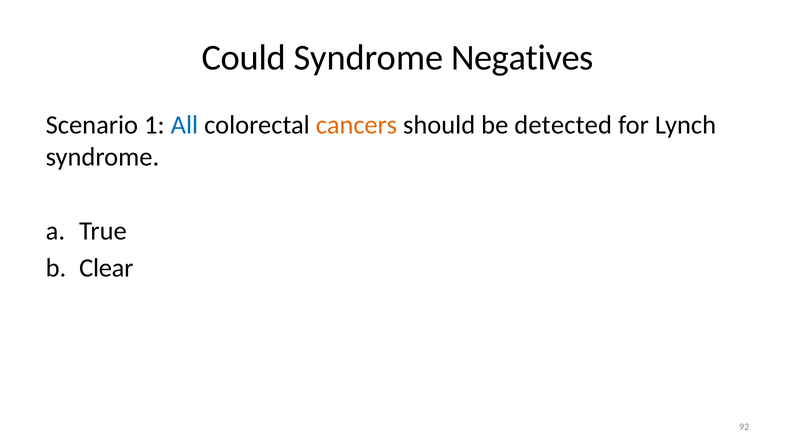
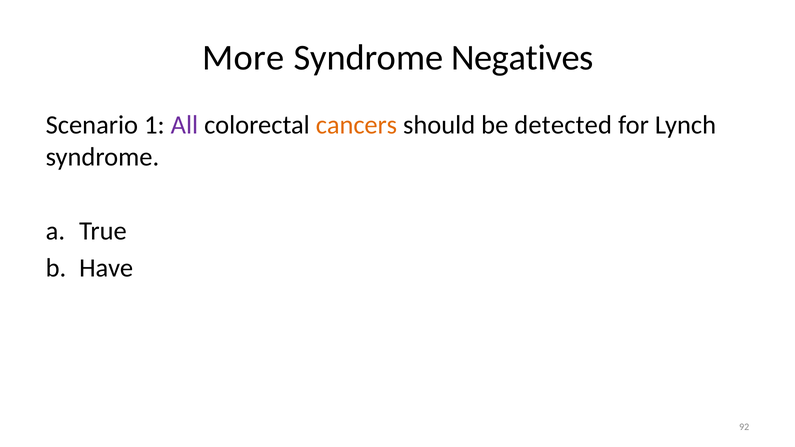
Could: Could -> More
All colour: blue -> purple
Clear: Clear -> Have
